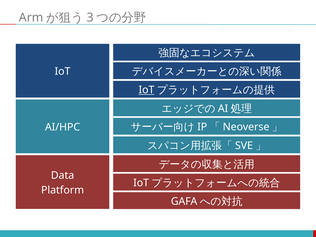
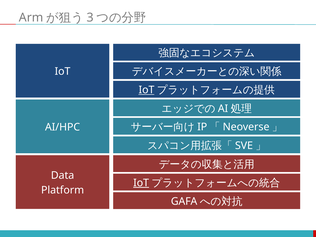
IoT at (141, 183) underline: none -> present
